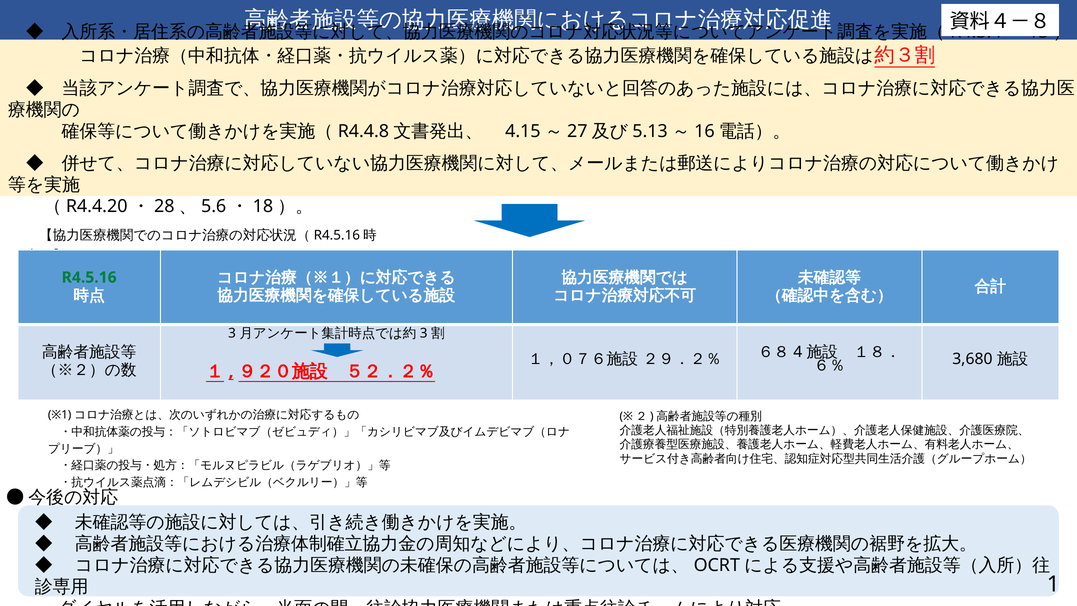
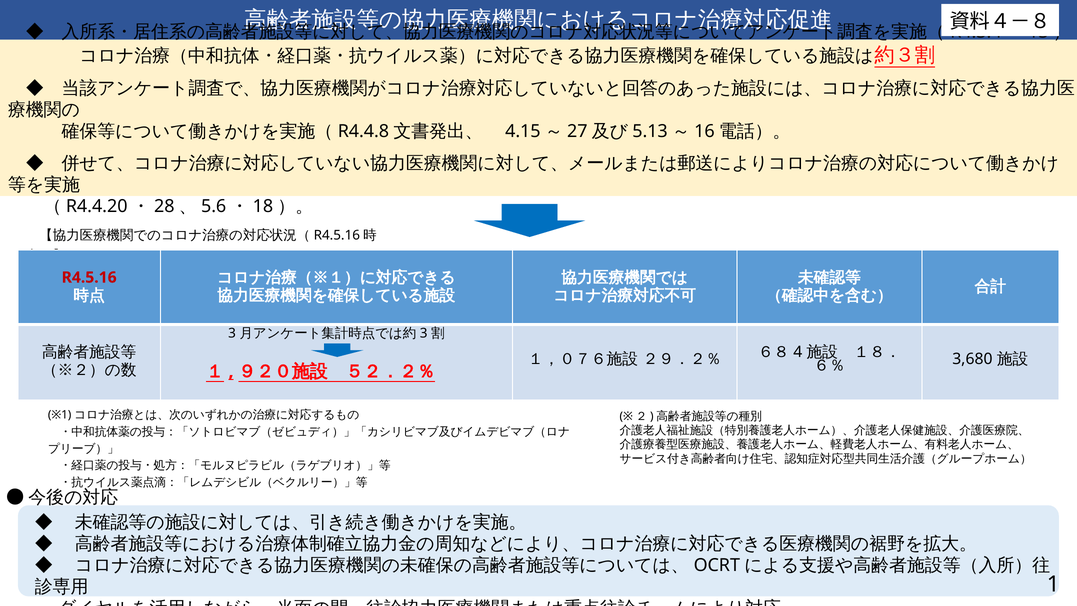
R4.5.16 colour: green -> red
